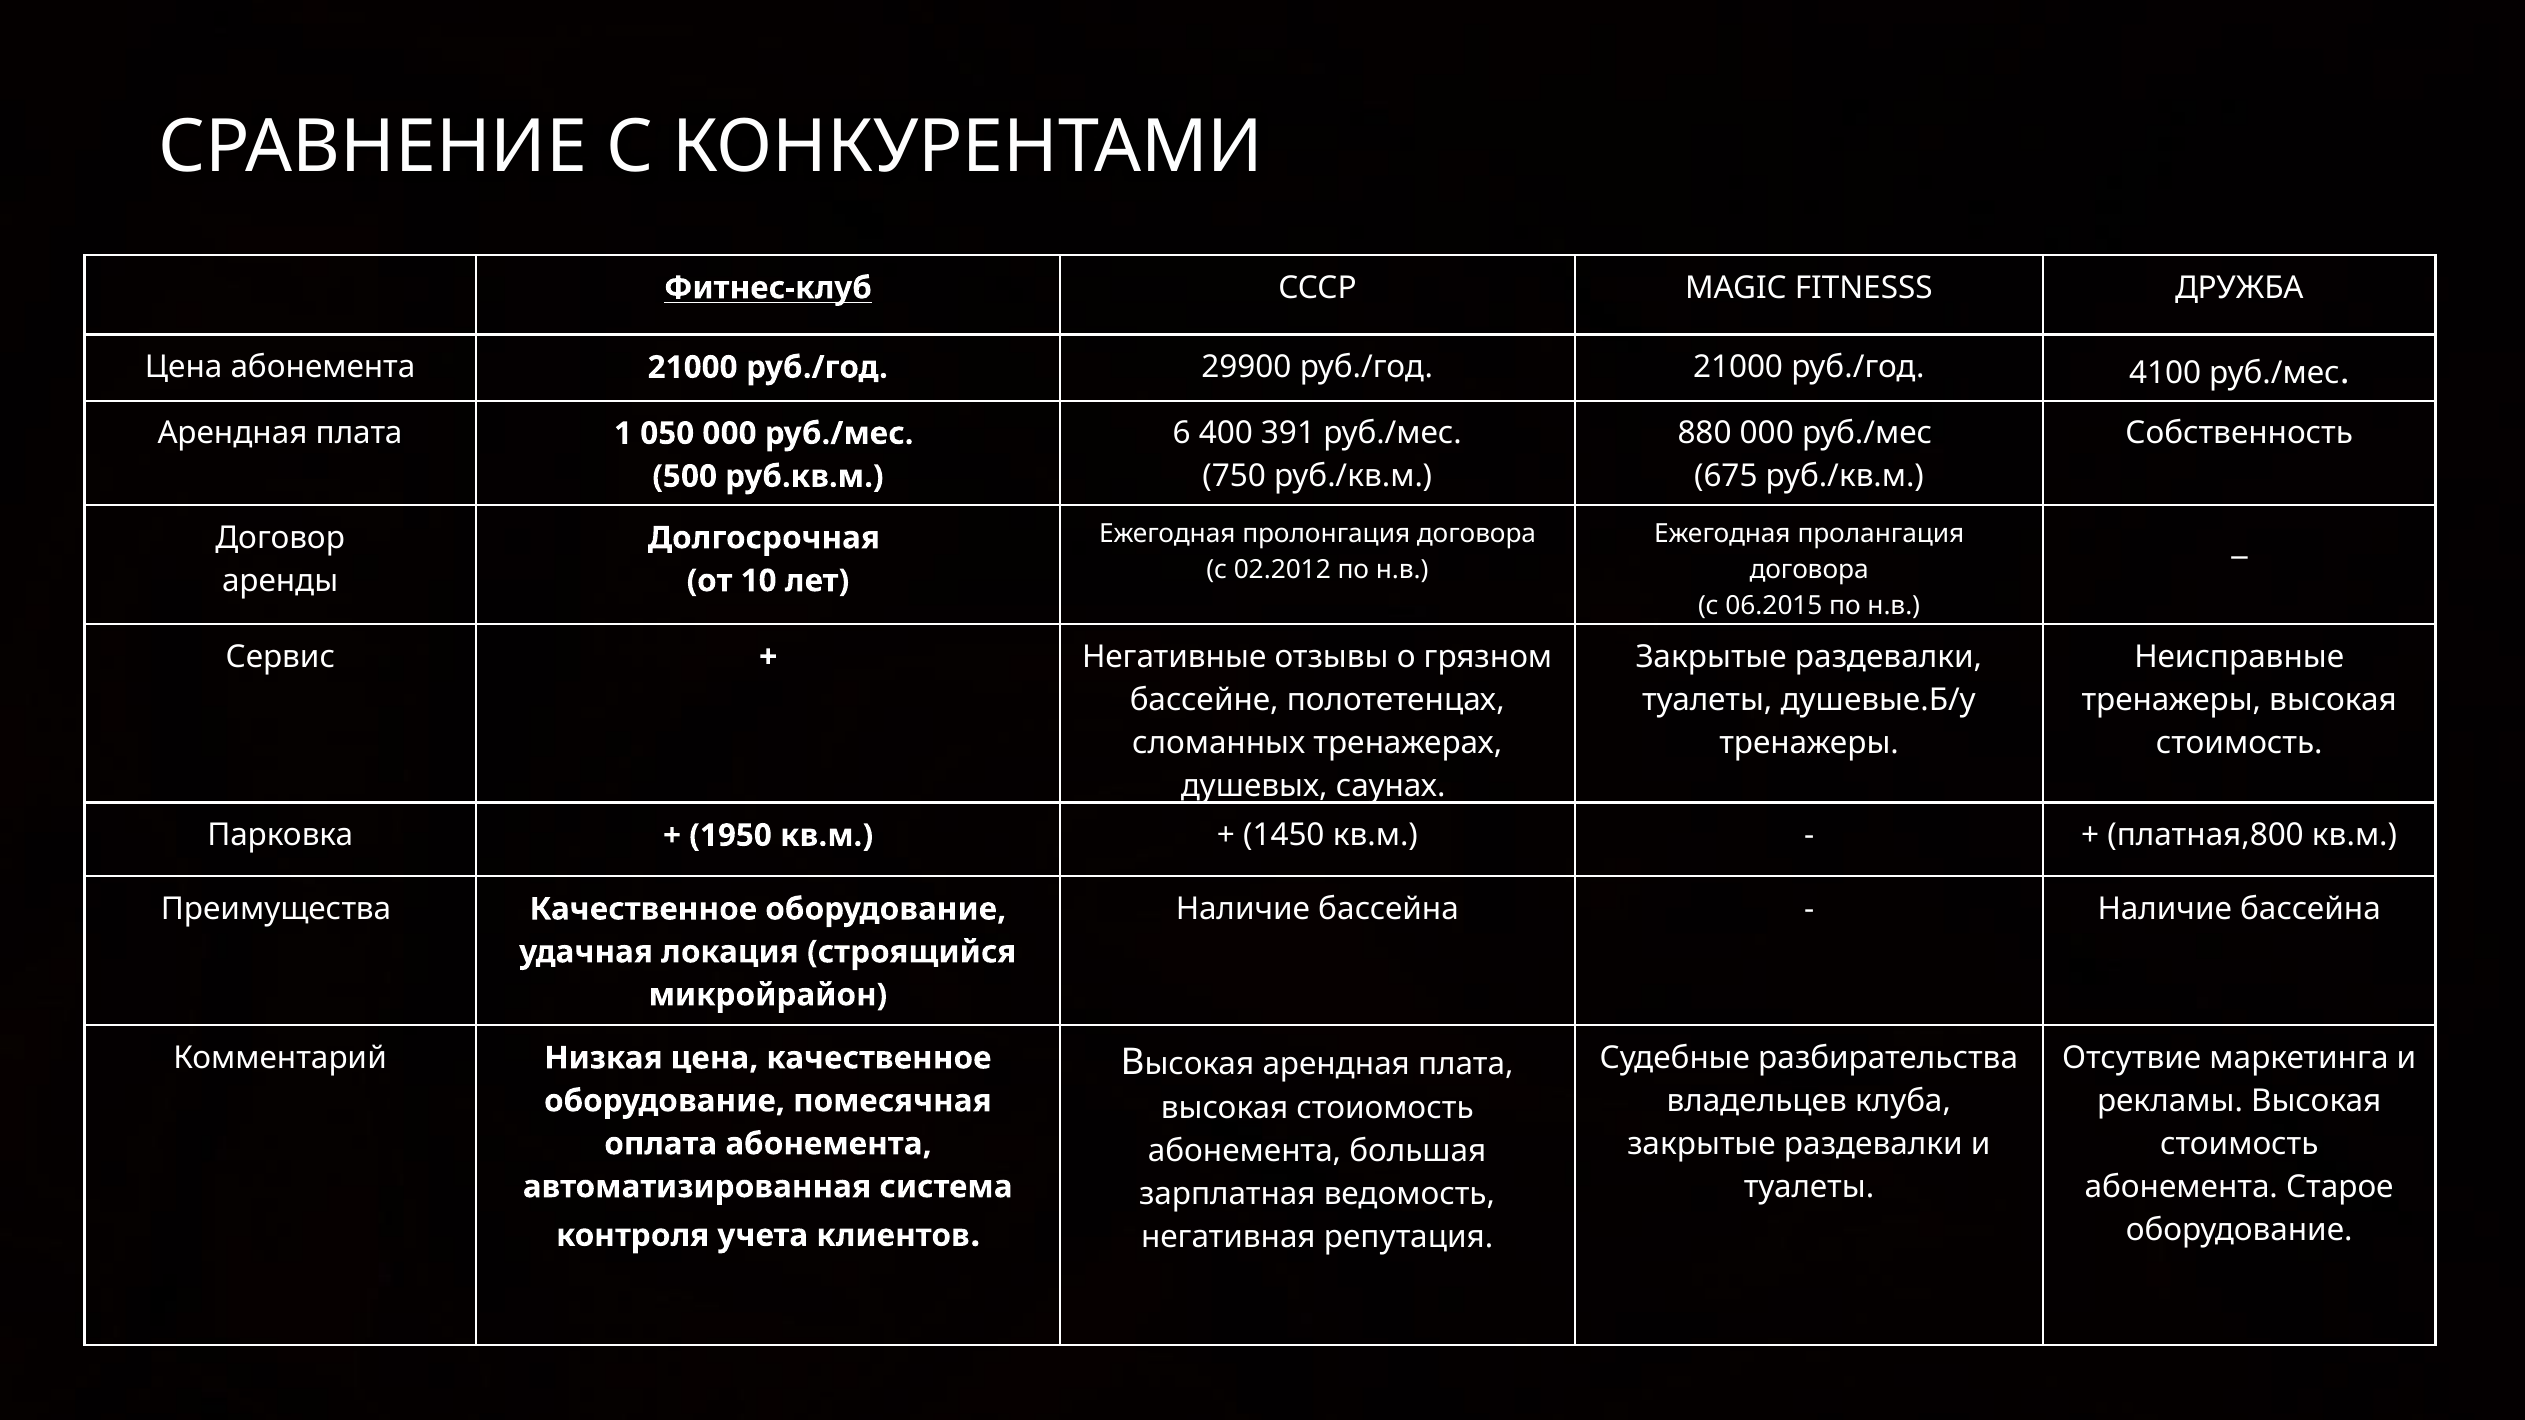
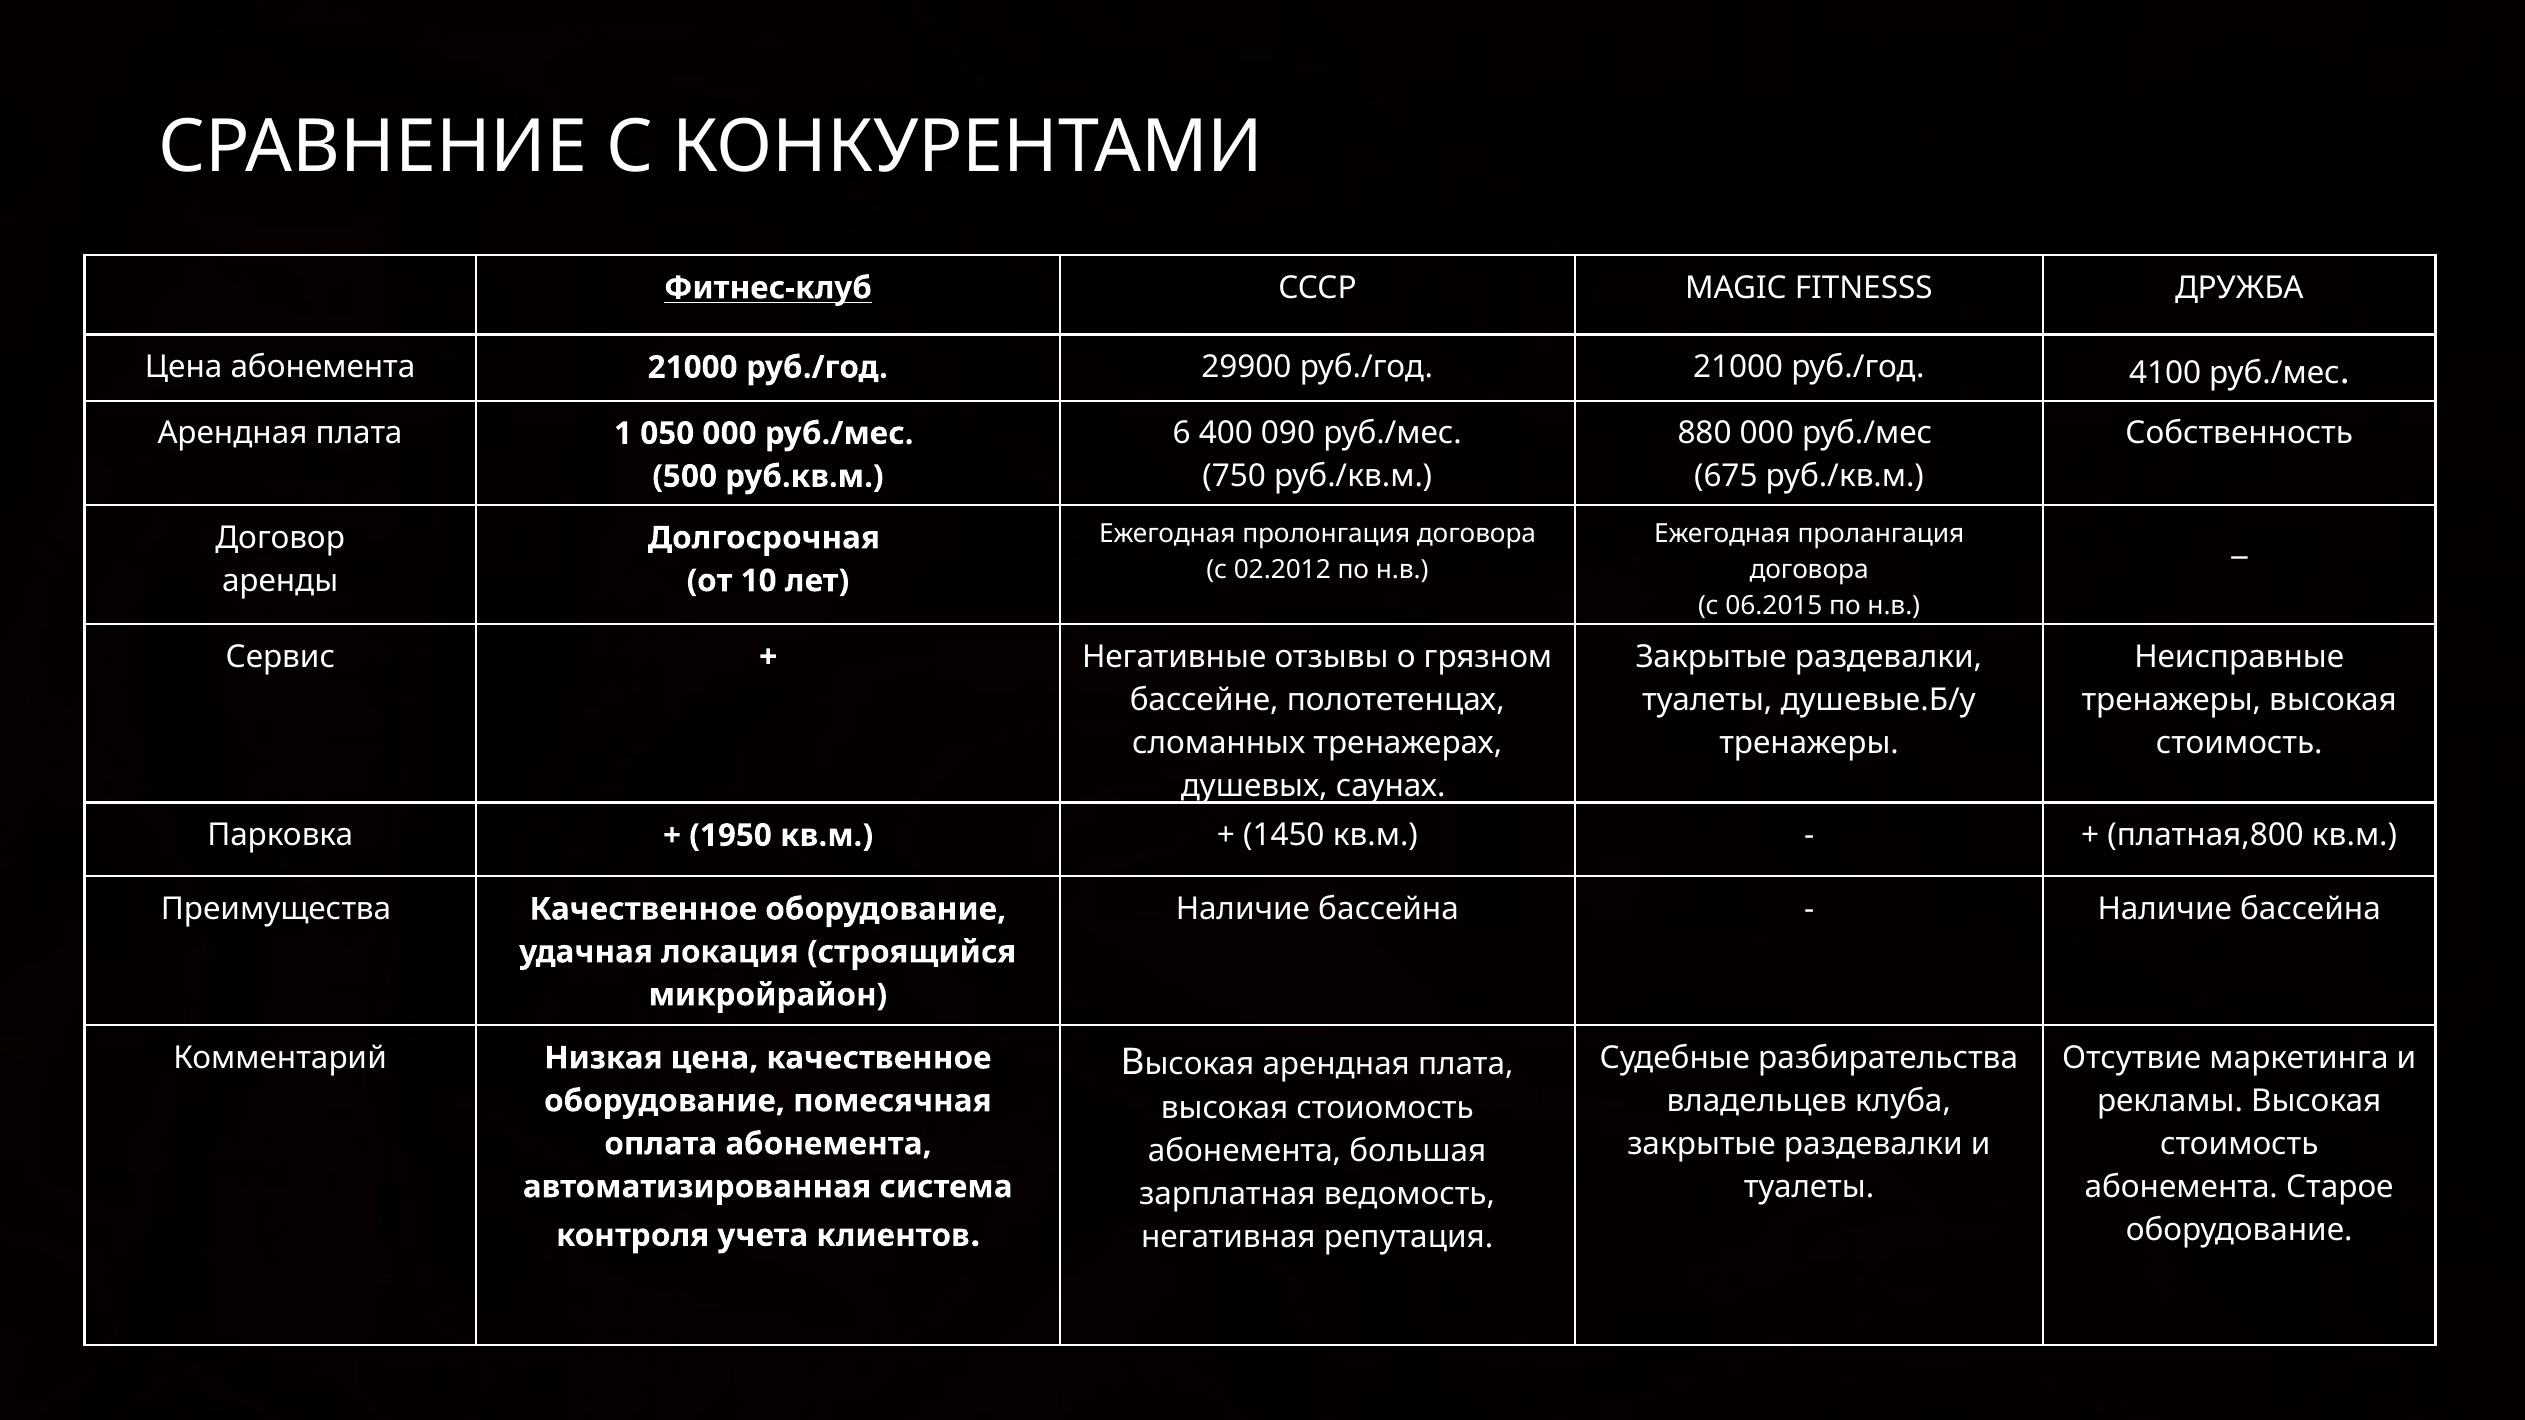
391: 391 -> 090
